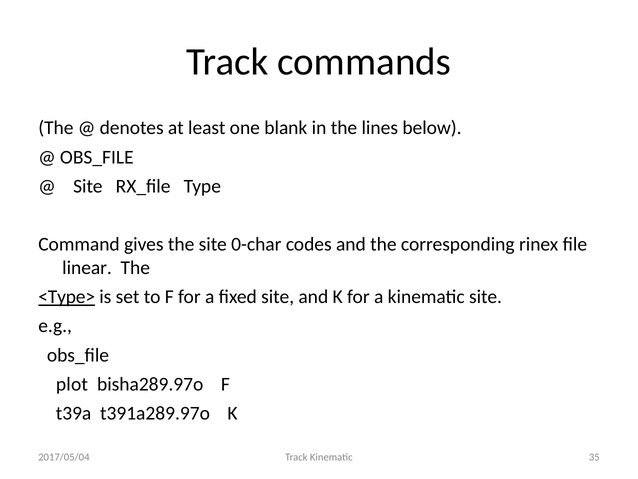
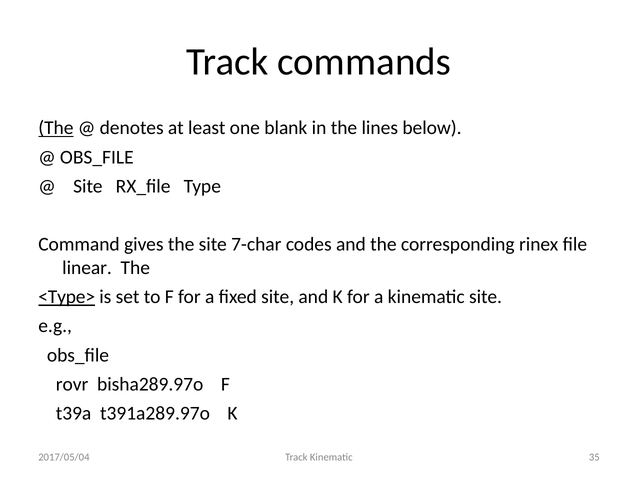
The at (56, 128) underline: none -> present
0-char: 0-char -> 7-char
plot: plot -> rovr
